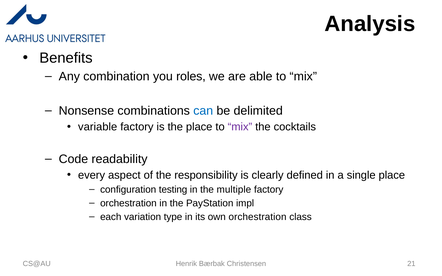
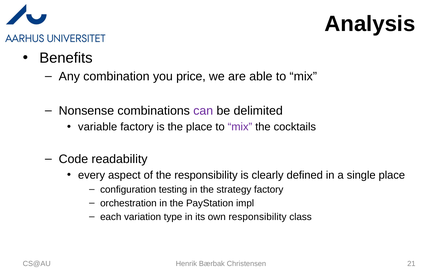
roles: roles -> price
can colour: blue -> purple
multiple: multiple -> strategy
own orchestration: orchestration -> responsibility
